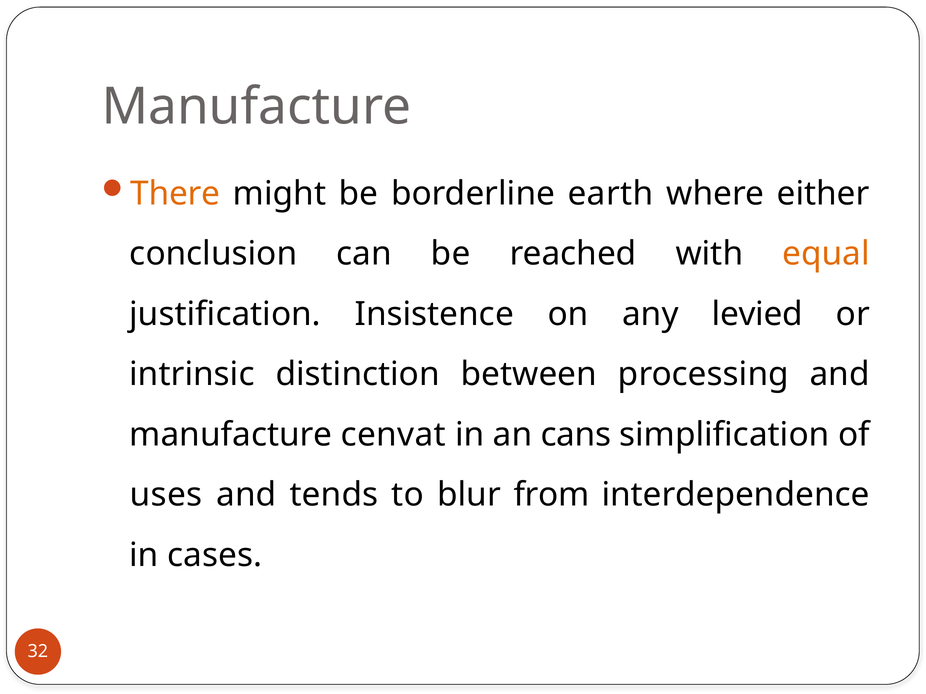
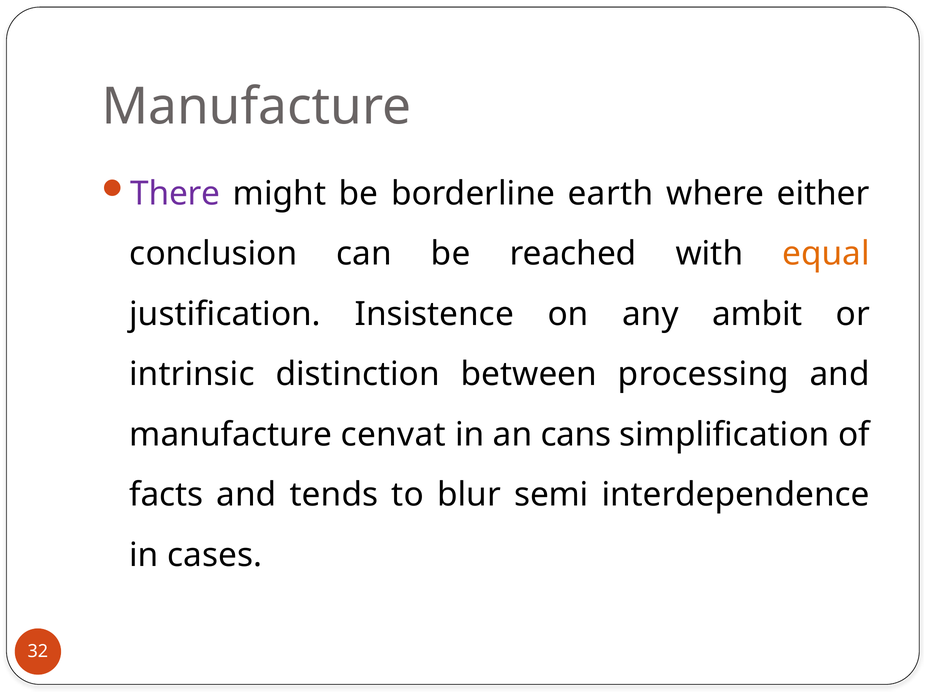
There colour: orange -> purple
levied: levied -> ambit
uses: uses -> facts
from: from -> semi
